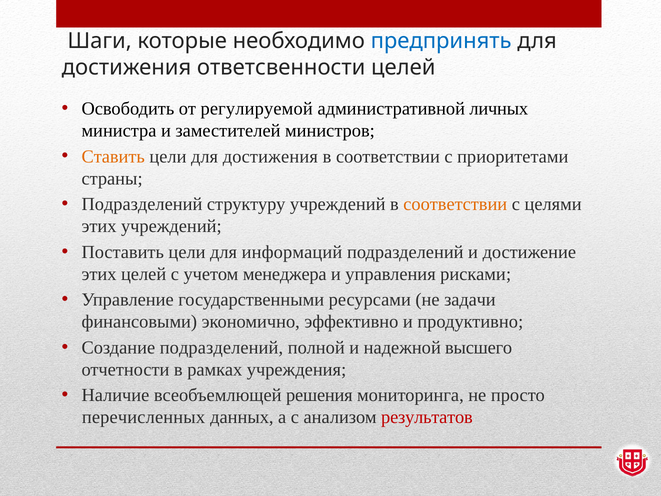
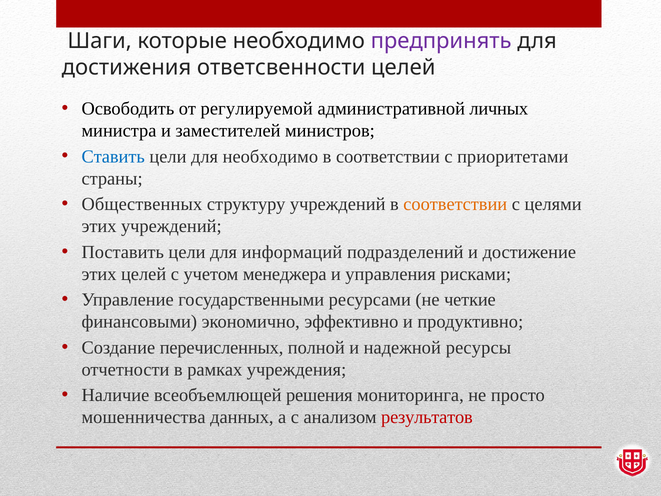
предпринять colour: blue -> purple
Ставить colour: orange -> blue
цели для достижения: достижения -> необходимо
Подразделений at (142, 204): Подразделений -> Общественных
задачи: задачи -> четкие
Создание подразделений: подразделений -> перечисленных
высшего: высшего -> ресурсы
перечисленных: перечисленных -> мошенничества
